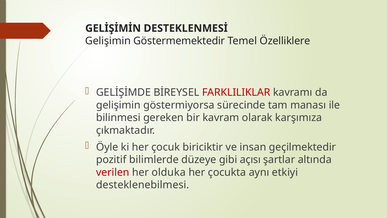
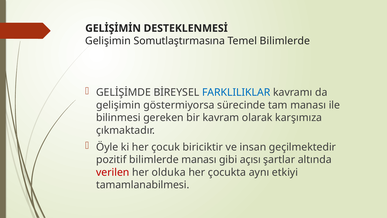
Göstermemektedir: Göstermemektedir -> Somutlaştırmasına
Temel Özelliklere: Özelliklere -> Bilimlerde
FARKLILIKLAR colour: red -> blue
bilimlerde düzeye: düzeye -> manası
desteklenebilmesi: desteklenebilmesi -> tamamlanabilmesi
